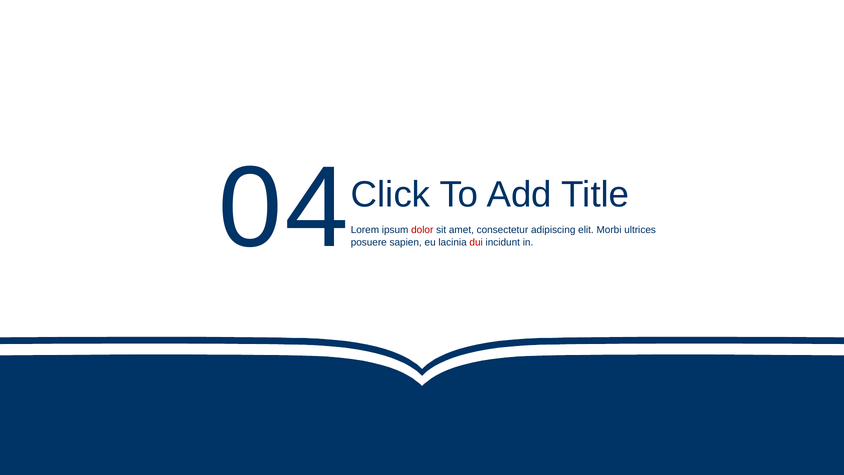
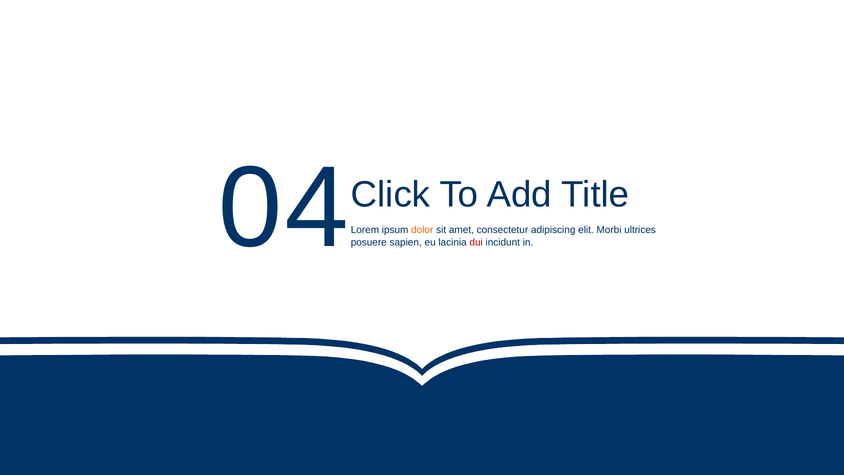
dolor colour: red -> orange
